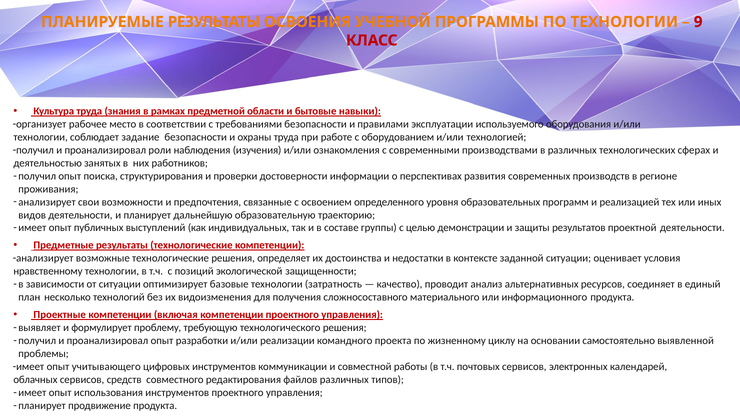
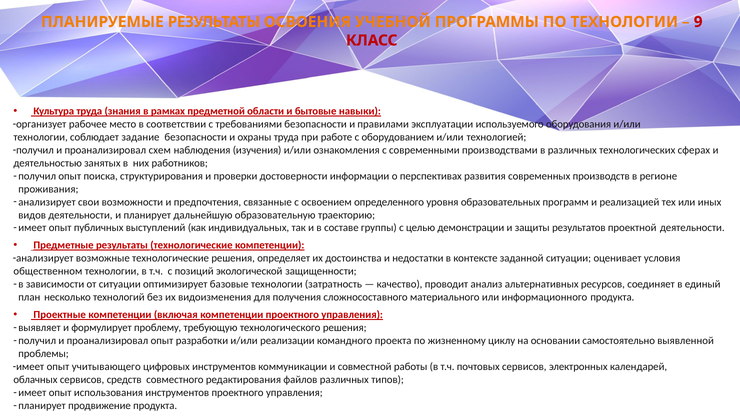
роли: роли -> схем
нравственному: нравственному -> общественном
